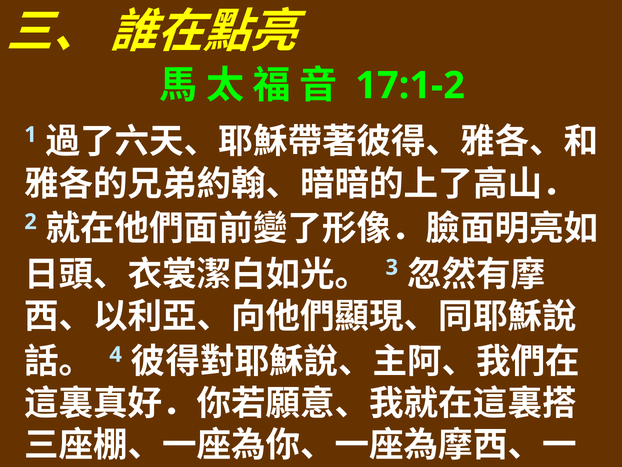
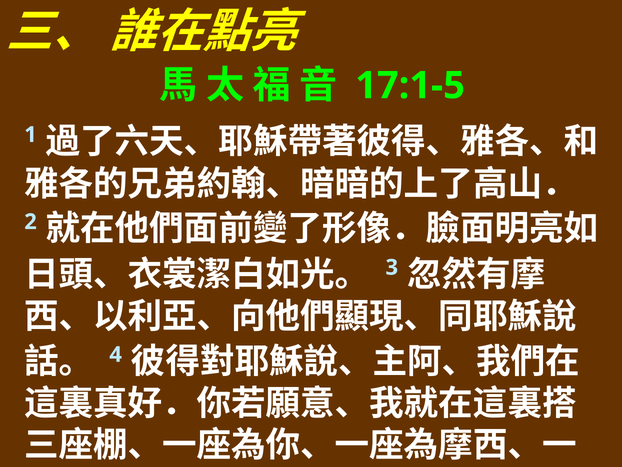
17:1-2: 17:1-2 -> 17:1-5
